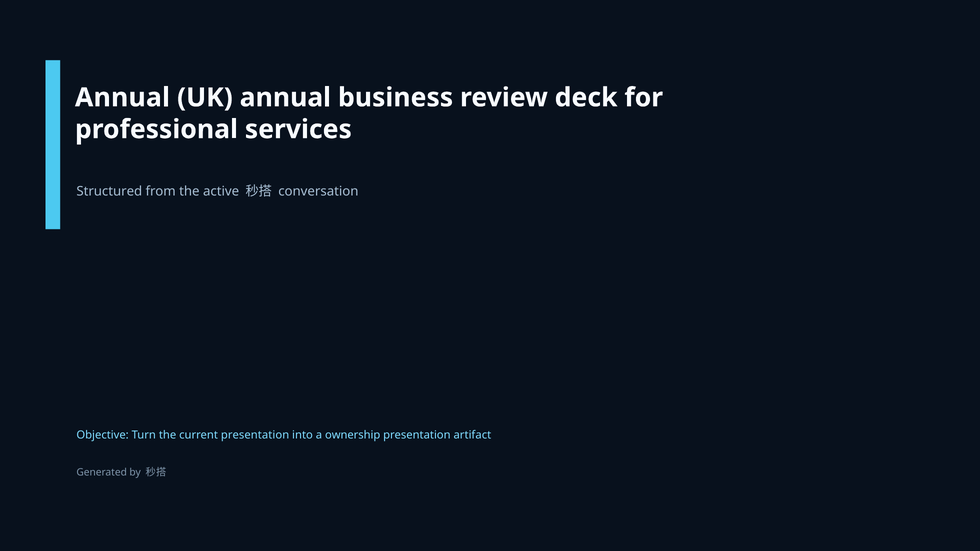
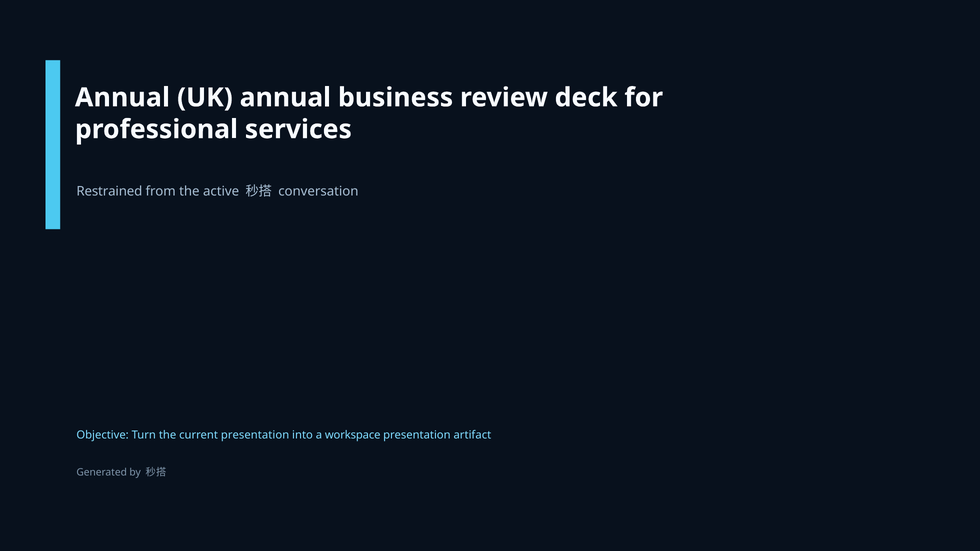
Structured: Structured -> Restrained
ownership: ownership -> workspace
